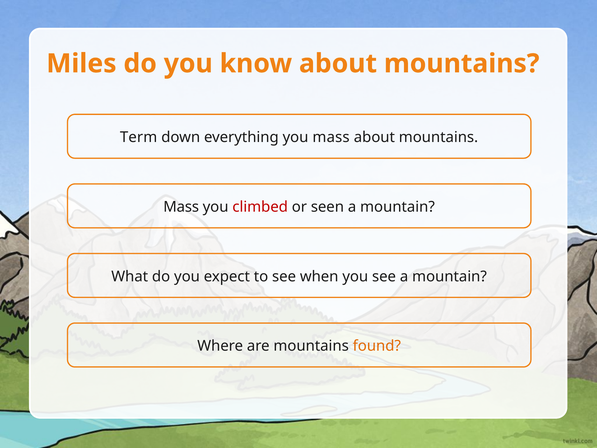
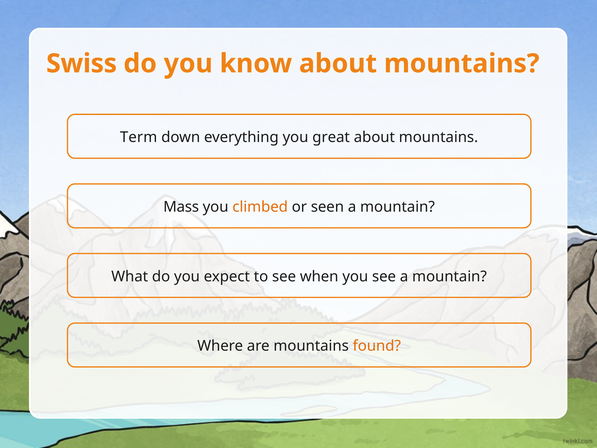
Miles: Miles -> Swiss
you mass: mass -> great
climbed colour: red -> orange
